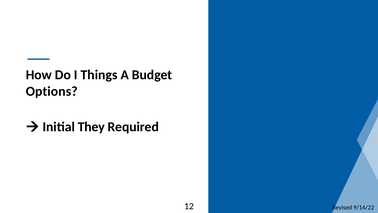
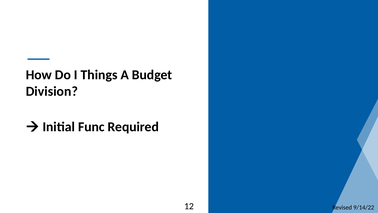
Options: Options -> Division
They: They -> Func
